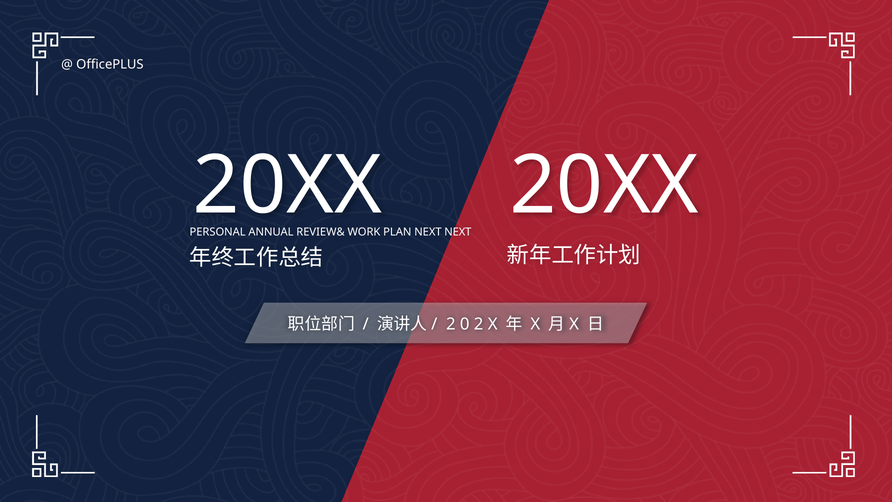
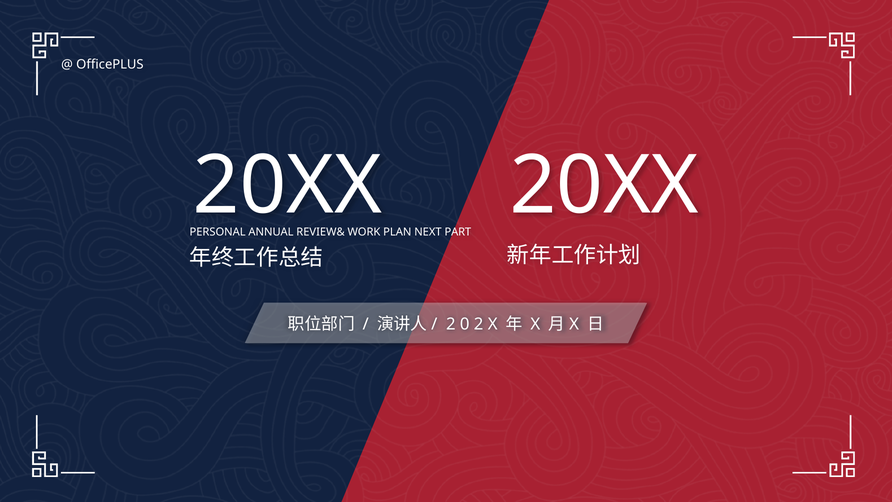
NEXT NEXT: NEXT -> PART
